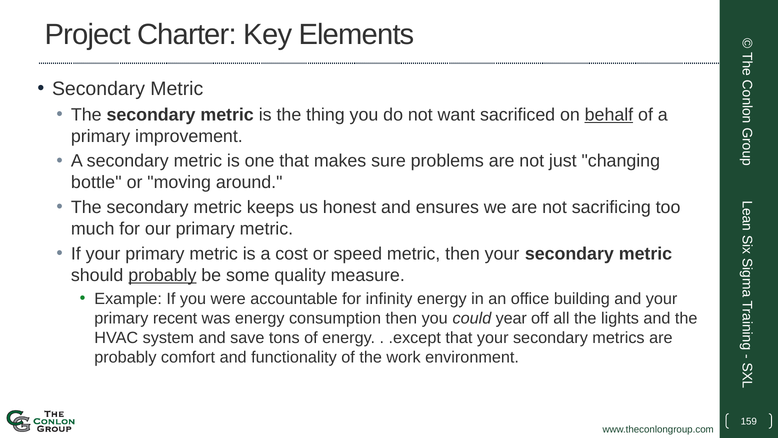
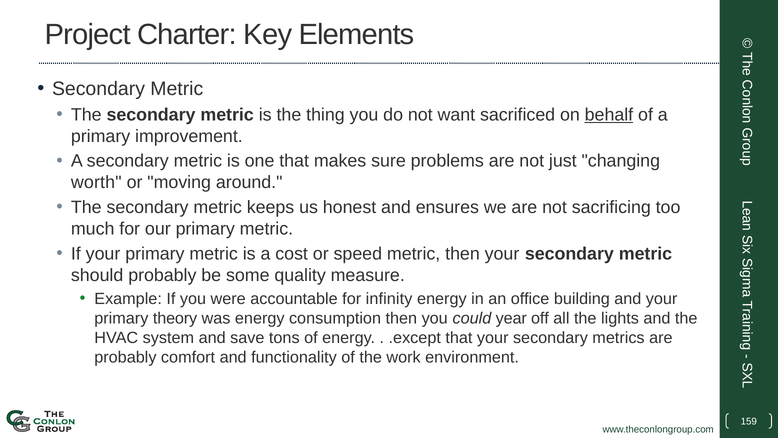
bottle: bottle -> worth
probably at (162, 275) underline: present -> none
recent: recent -> theory
